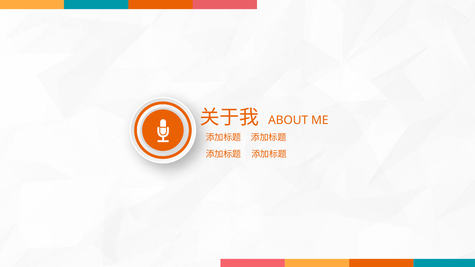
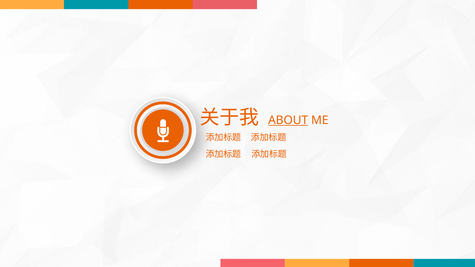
ABOUT underline: none -> present
